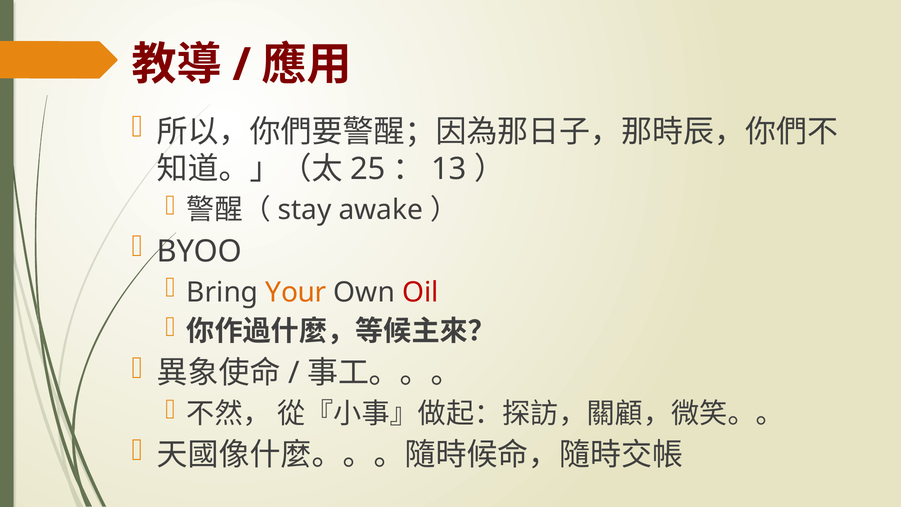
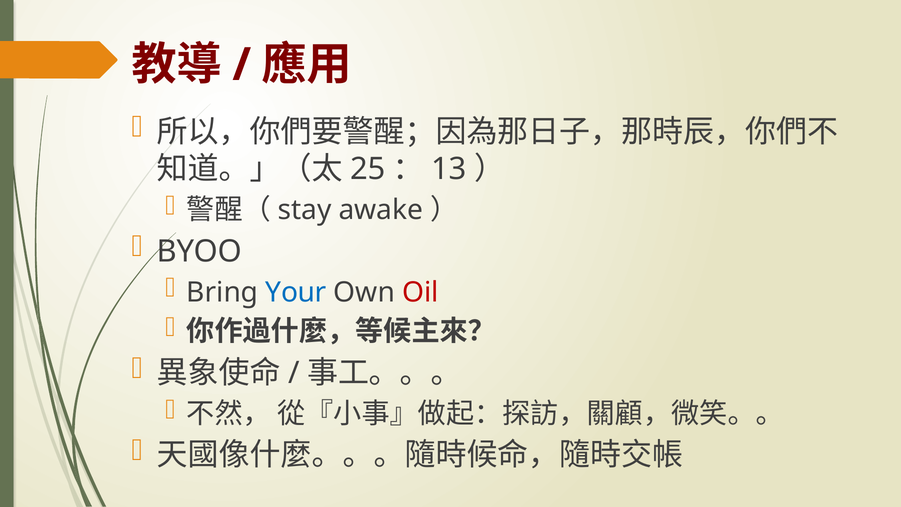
Your colour: orange -> blue
